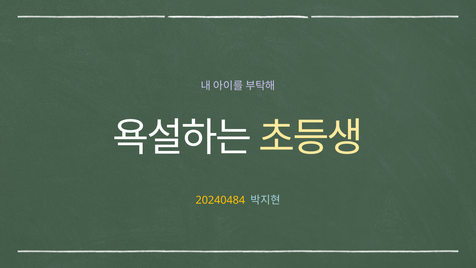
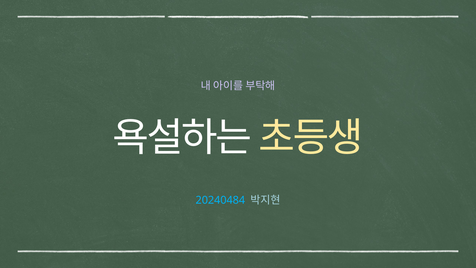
20240484 colour: yellow -> light blue
